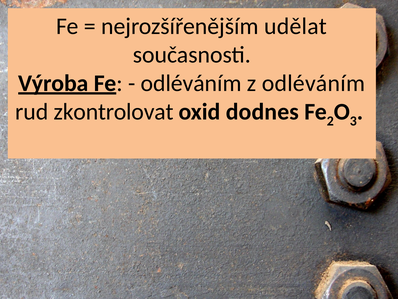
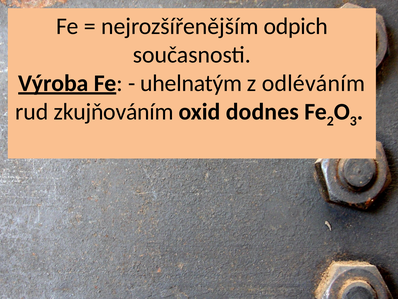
udělat: udělat -> odpich
odléváním at (191, 83): odléváním -> uhelnatým
zkontrolovat: zkontrolovat -> zkujňováním
